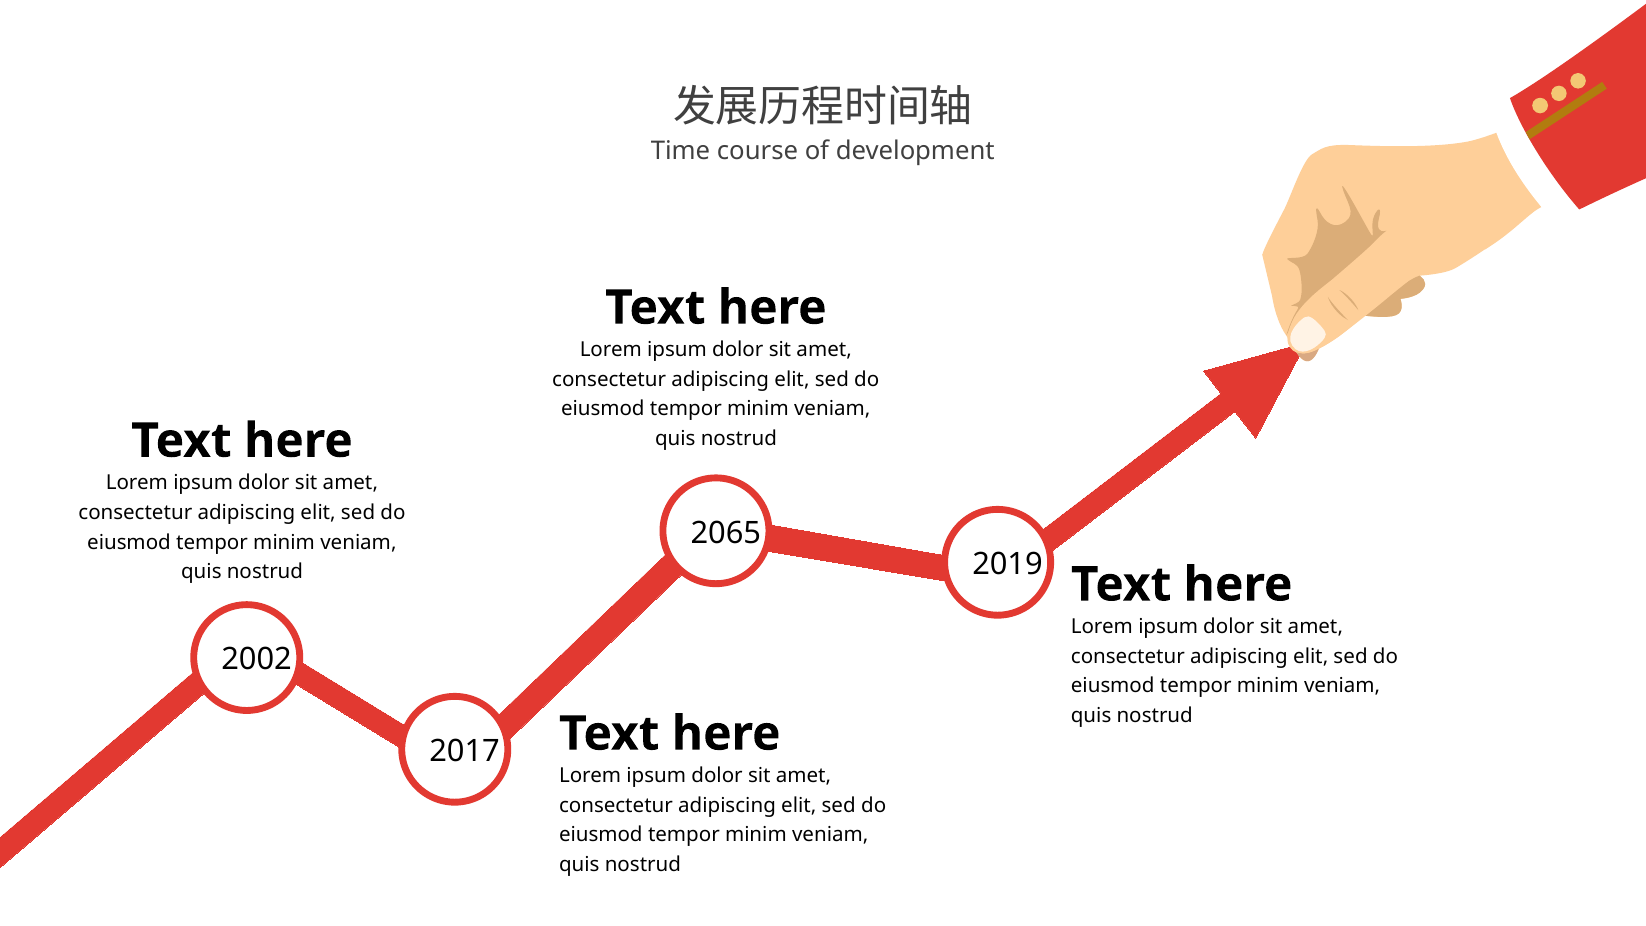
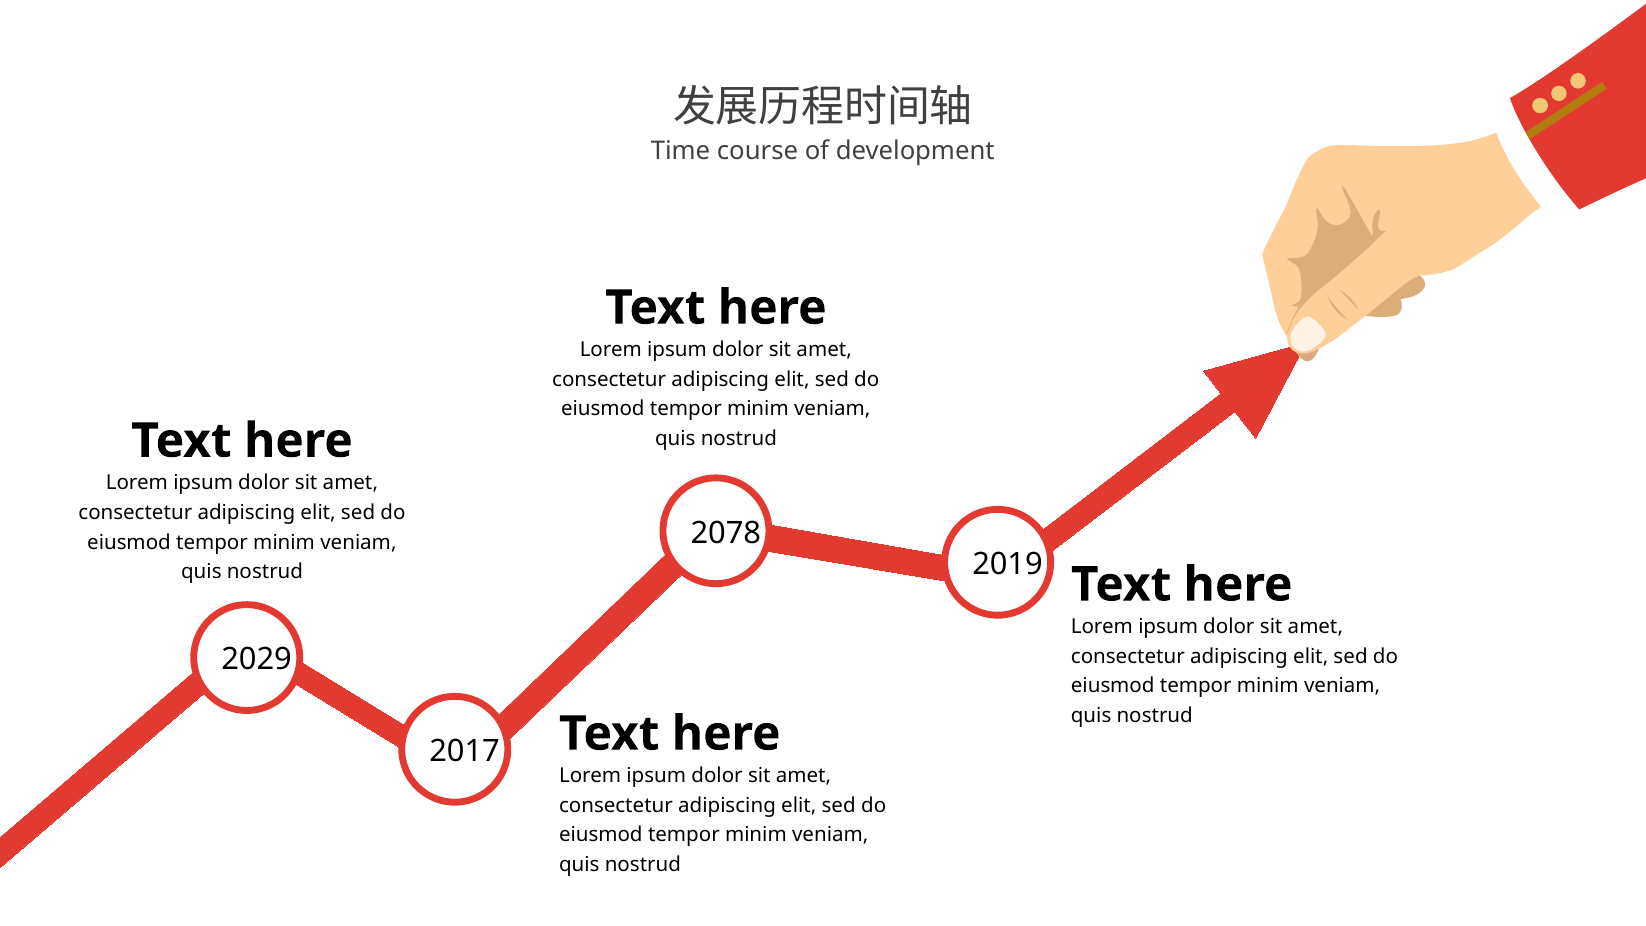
2065: 2065 -> 2078
2002: 2002 -> 2029
